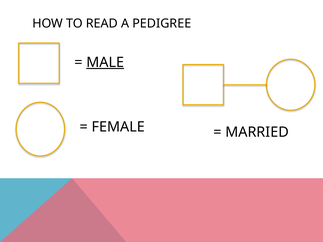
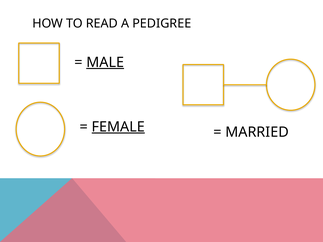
FEMALE underline: none -> present
